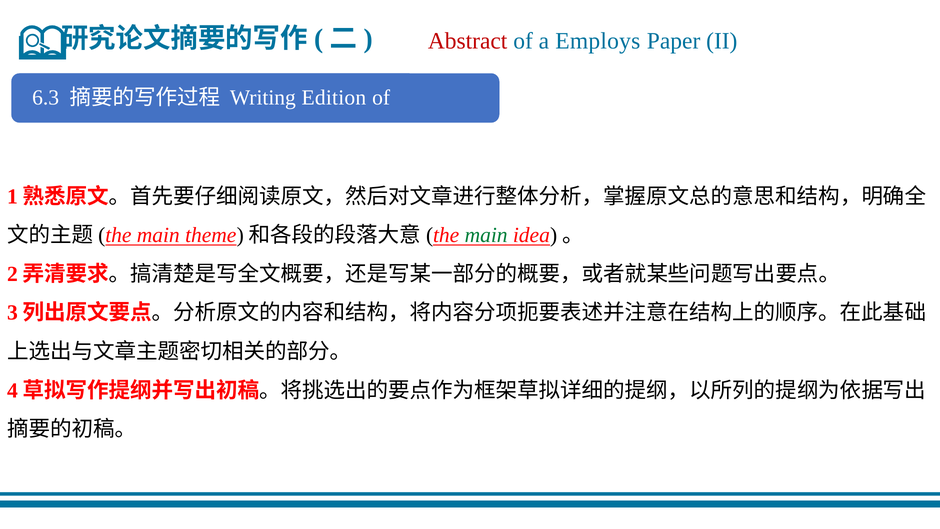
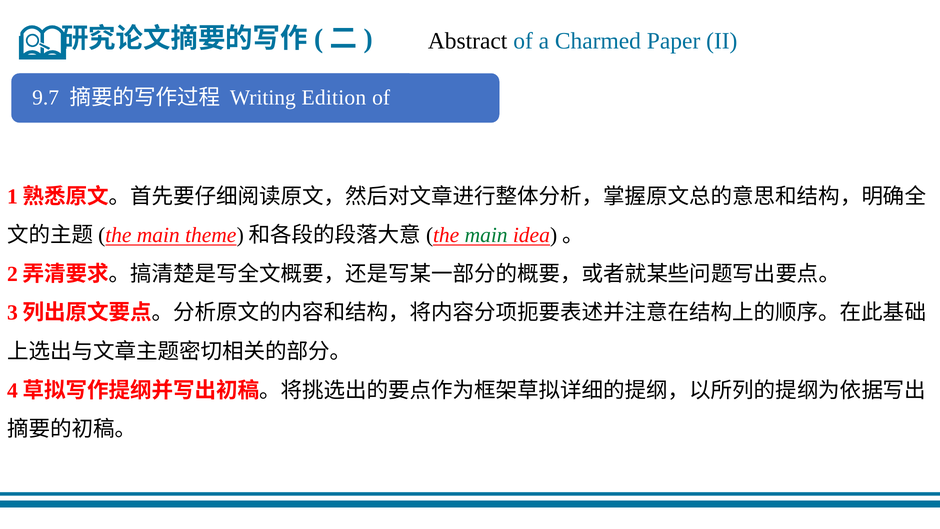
Abstract colour: red -> black
Employs: Employs -> Charmed
6.3: 6.3 -> 9.7
